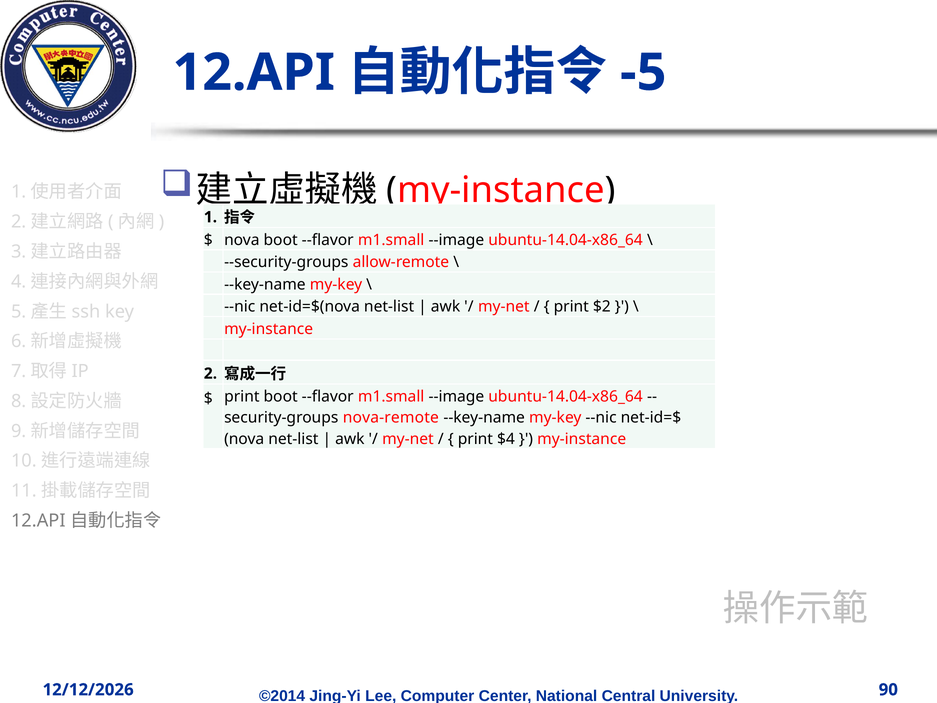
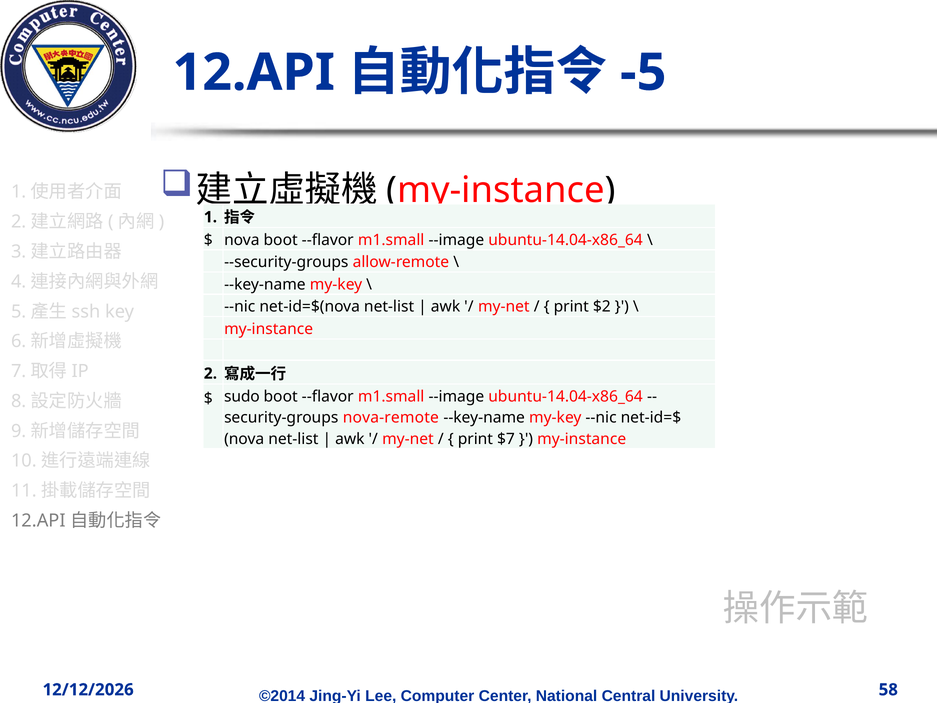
print at (242, 396): print -> sudo
$4: $4 -> $7
90: 90 -> 58
